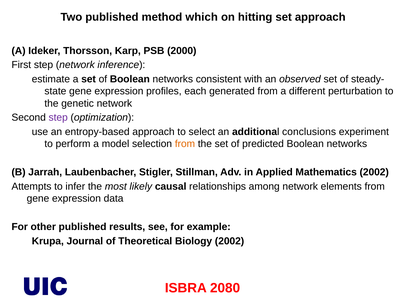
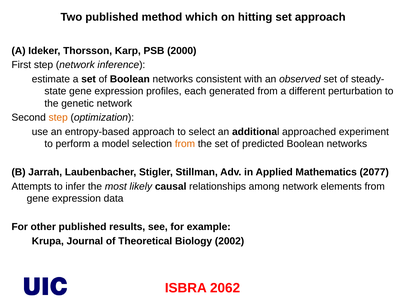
step at (58, 117) colour: purple -> orange
conclusions: conclusions -> approached
Mathematics 2002: 2002 -> 2077
2080: 2080 -> 2062
